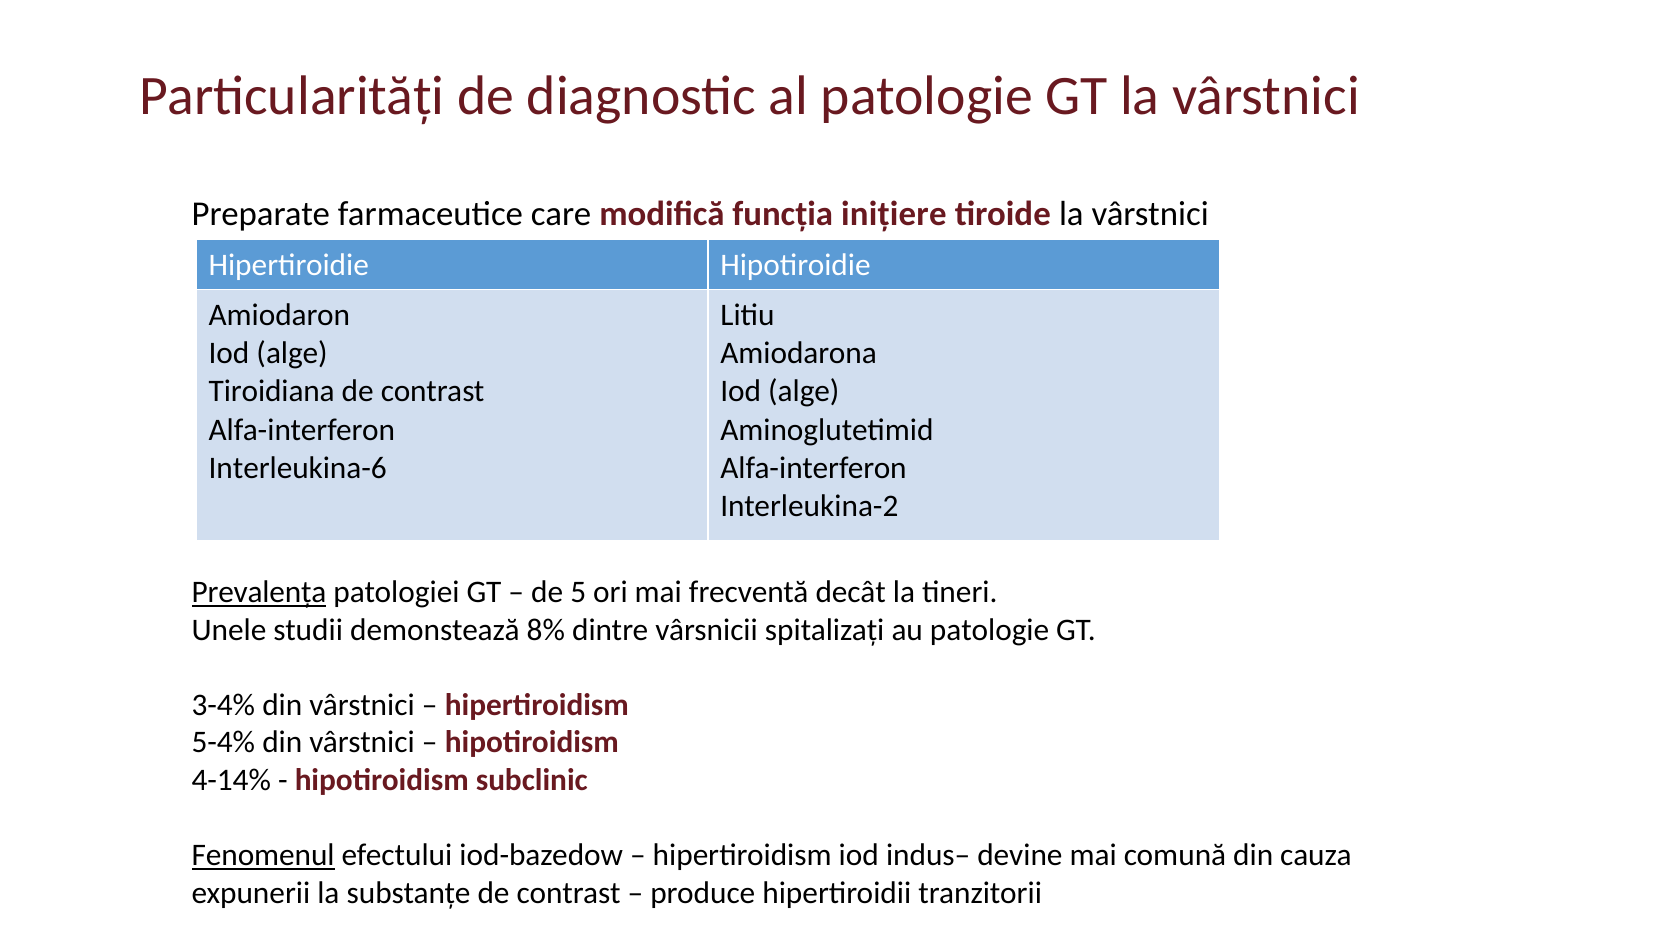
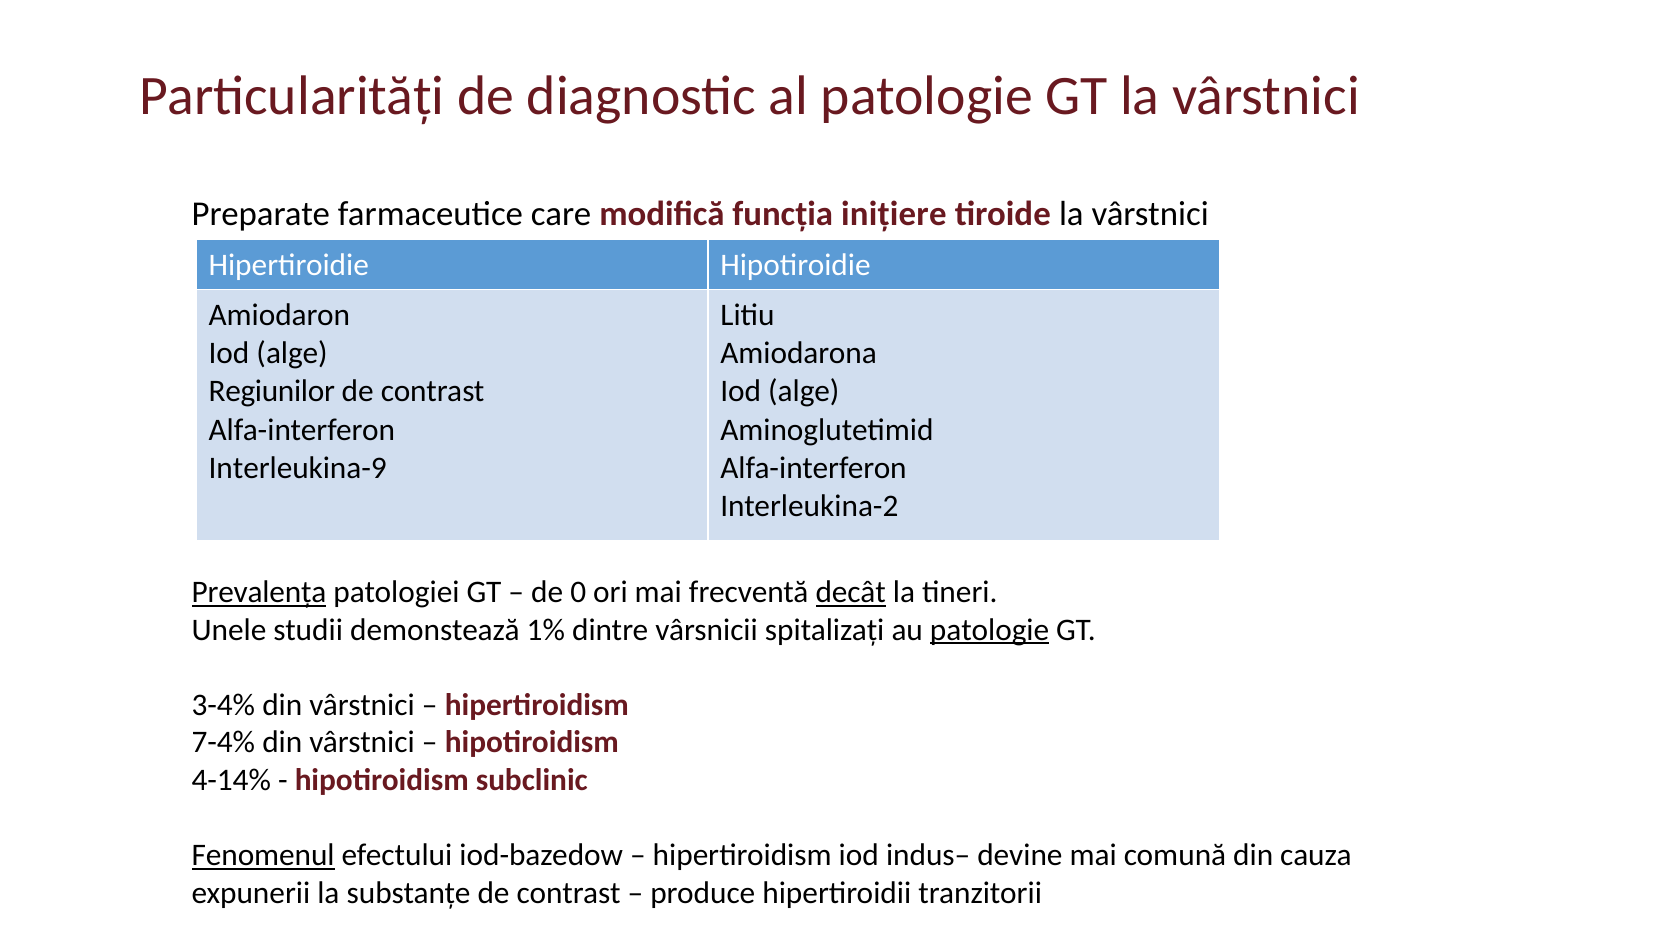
Tiroidiana: Tiroidiana -> Regiunilor
Interleukina-6: Interleukina-6 -> Interleukina-9
5: 5 -> 0
decât underline: none -> present
8%: 8% -> 1%
patologie at (990, 630) underline: none -> present
5-4%: 5-4% -> 7-4%
